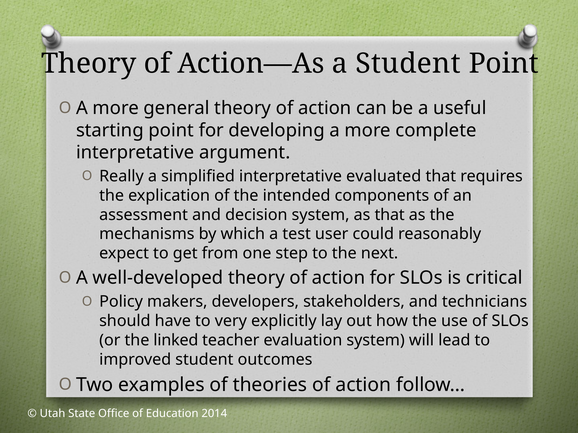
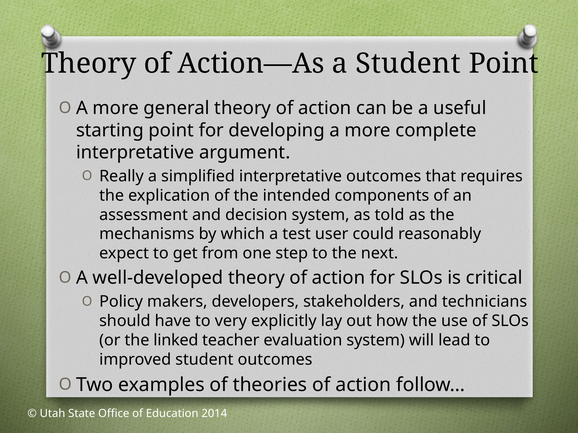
interpretative evaluated: evaluated -> outcomes
as that: that -> told
